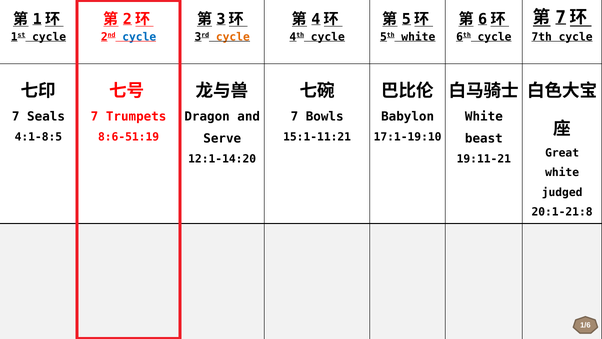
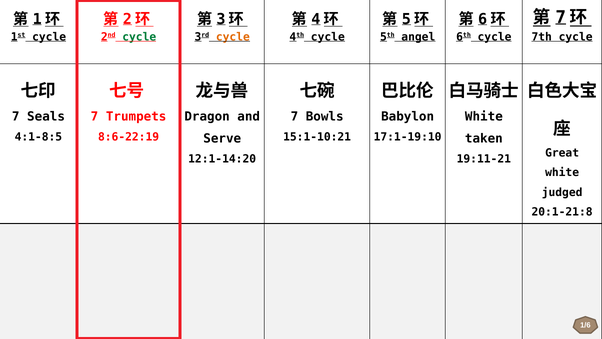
cycle at (139, 37) colour: blue -> green
5th white: white -> angel
8:6-51:19: 8:6-51:19 -> 8:6-22:19
15:1-11:21: 15:1-11:21 -> 15:1-10:21
beast: beast -> taken
